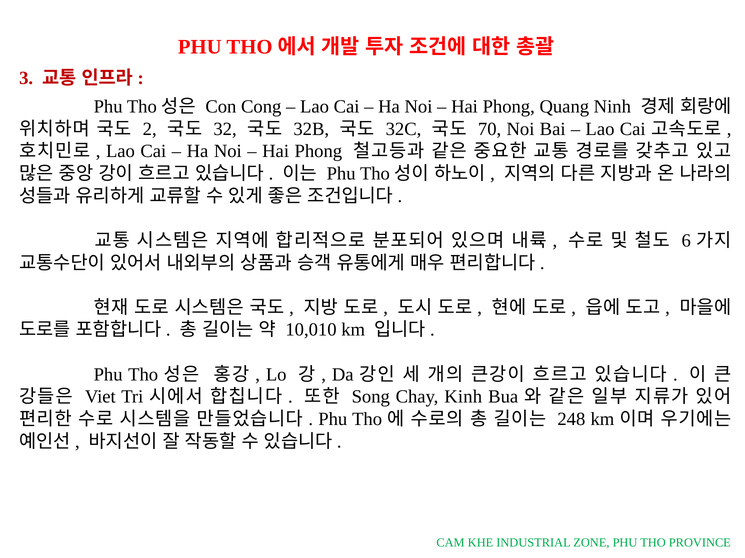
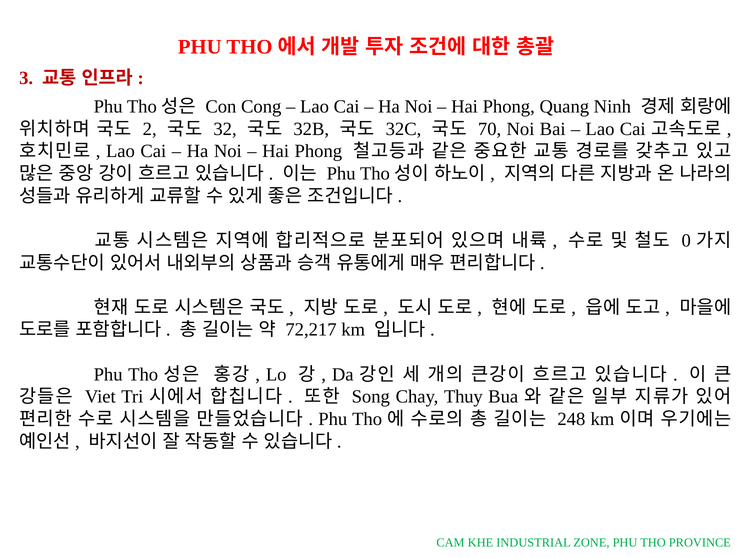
6: 6 -> 0
10,010: 10,010 -> 72,217
Kinh: Kinh -> Thuy
